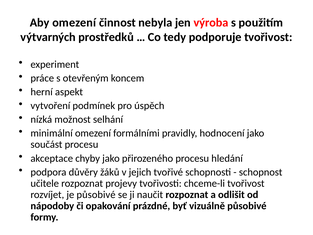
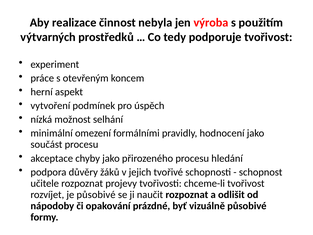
Aby omezení: omezení -> realizace
